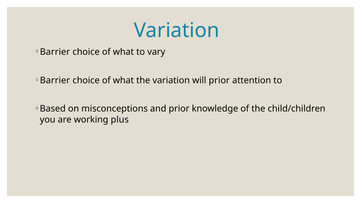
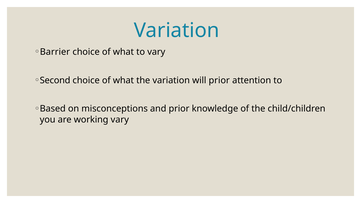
Barrier at (55, 80): Barrier -> Second
working plus: plus -> vary
